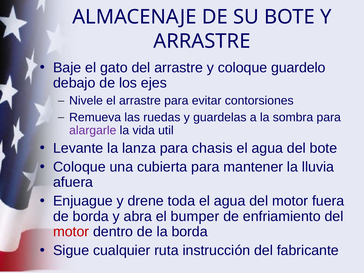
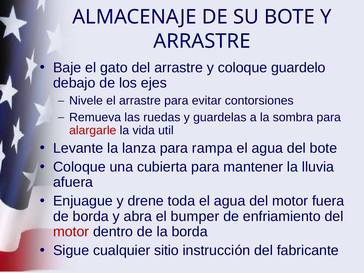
alargarle colour: purple -> red
chasis: chasis -> rampa
ruta: ruta -> sitio
